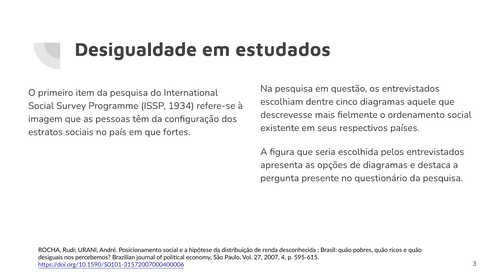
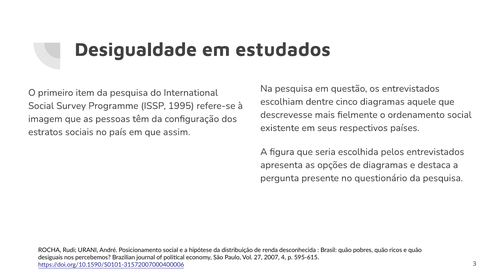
1934: 1934 -> 1995
fortes: fortes -> assim
